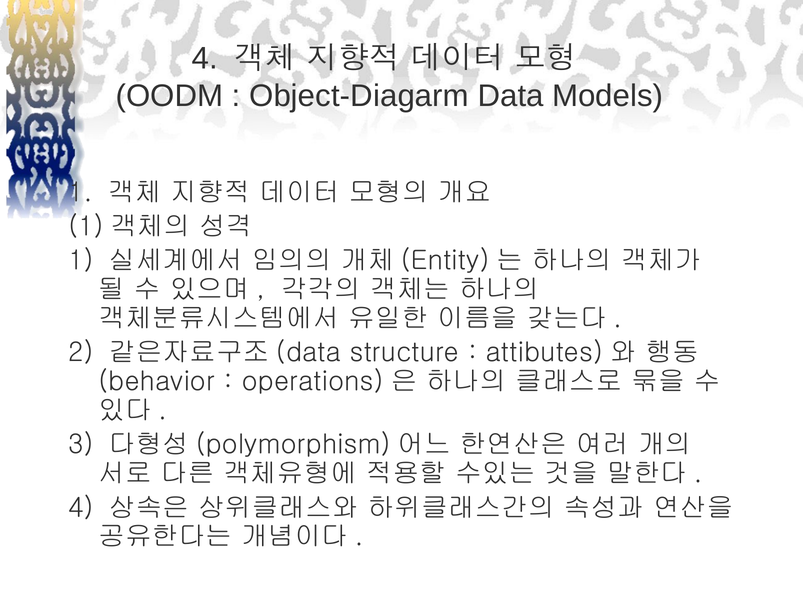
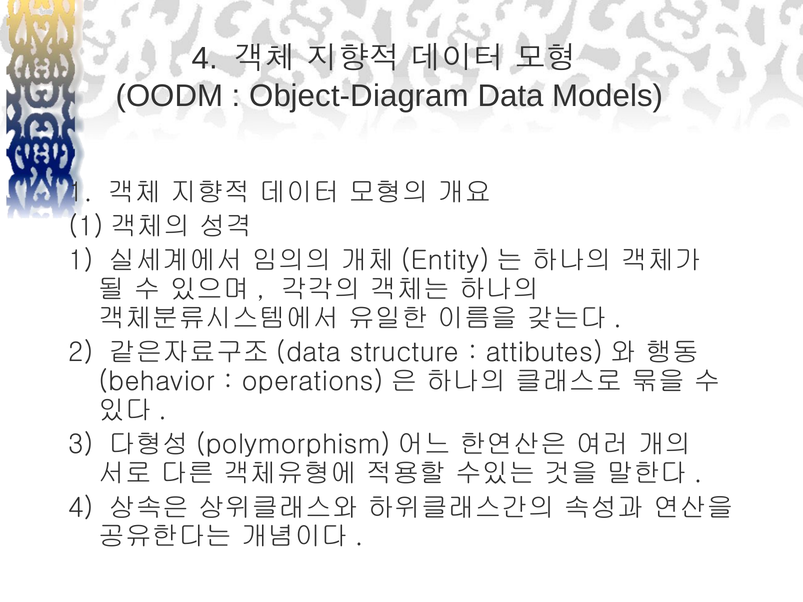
Object-Diagarm: Object-Diagarm -> Object-Diagram
